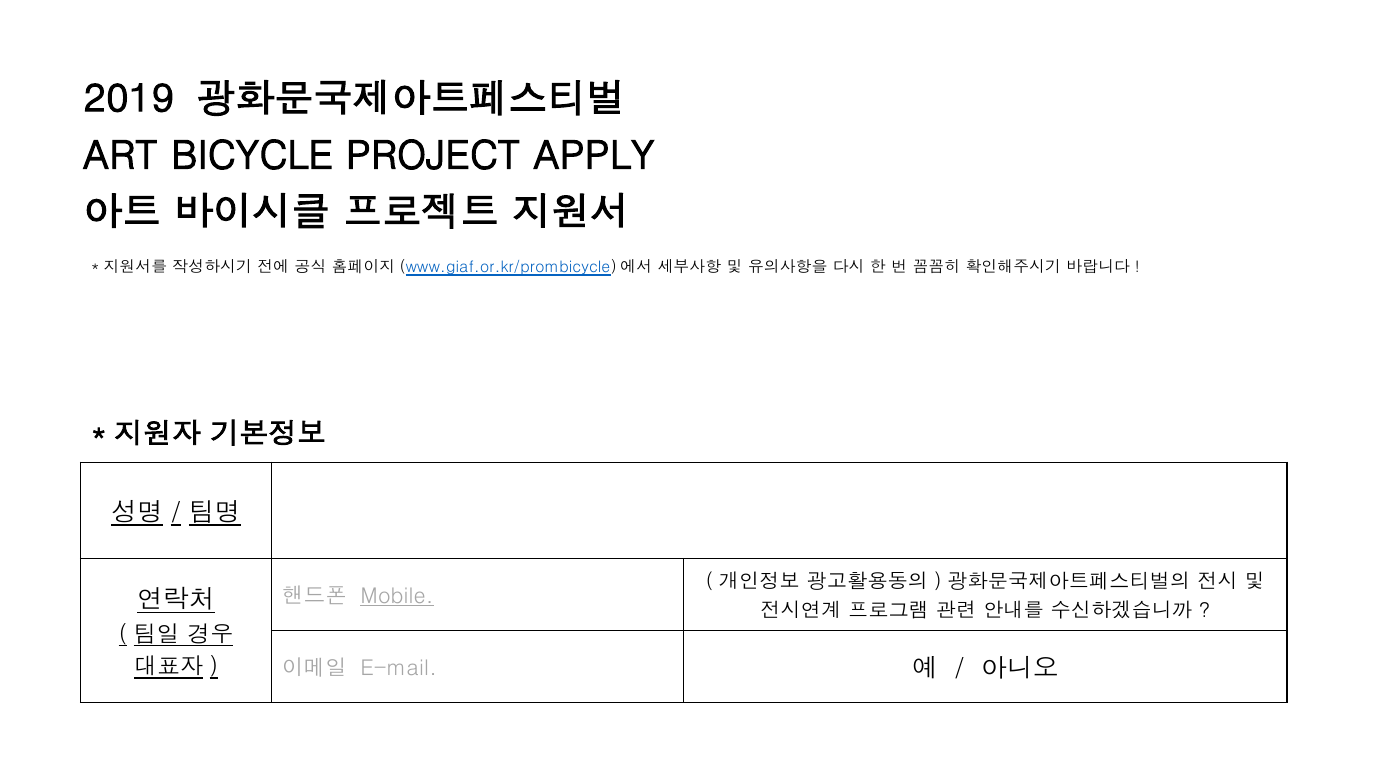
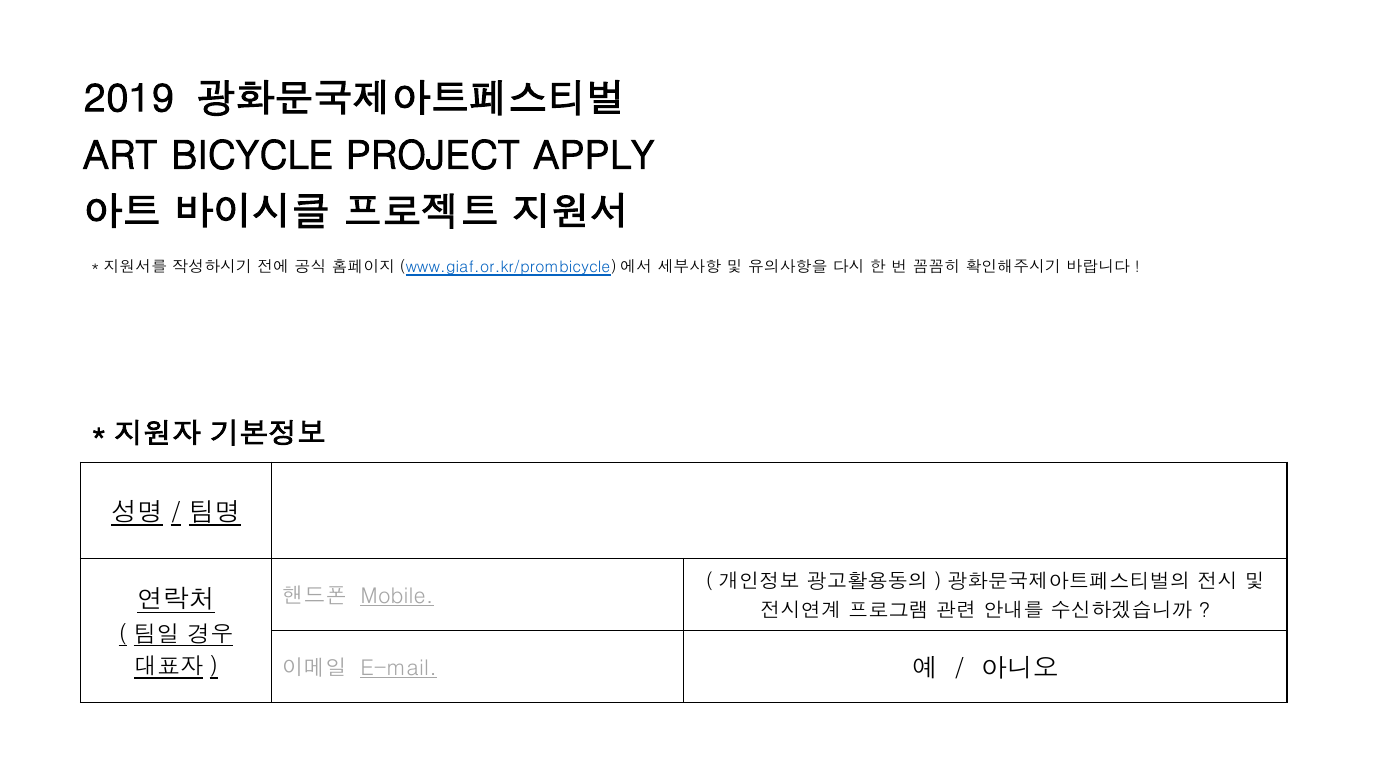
E-mail underline: none -> present
